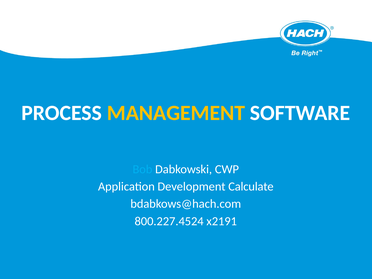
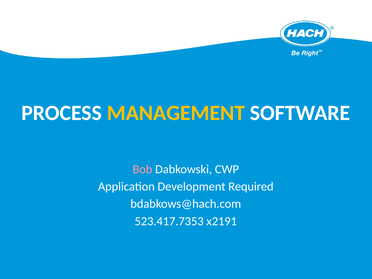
Bob colour: light blue -> pink
Calculate: Calculate -> Required
800.227.4524: 800.227.4524 -> 523.417.7353
